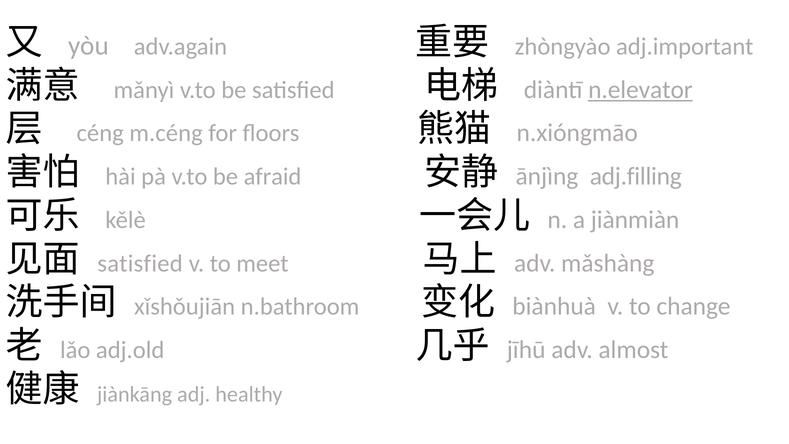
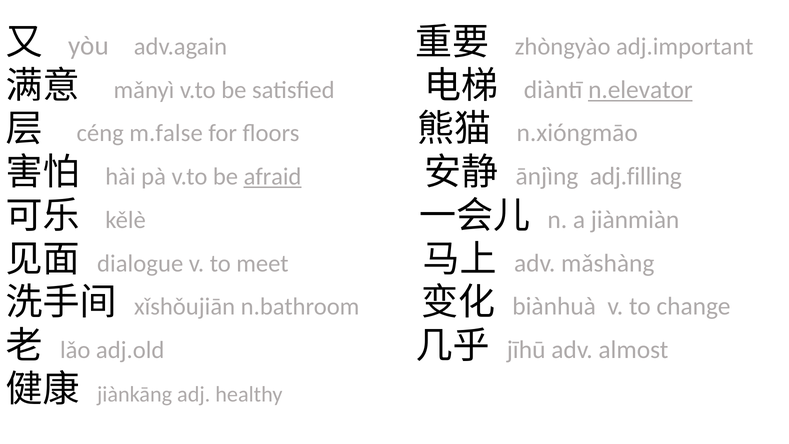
m.céng: m.céng -> m.false
afraid underline: none -> present
satisfied at (140, 263): satisfied -> dialogue
